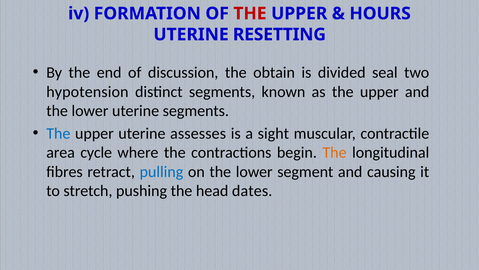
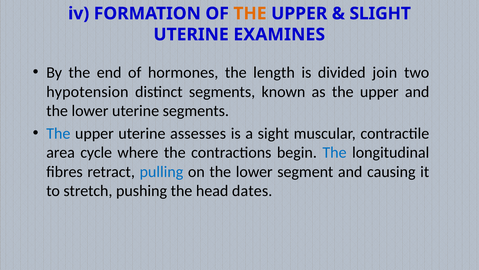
THE at (250, 13) colour: red -> orange
HOURS: HOURS -> SLIGHT
RESETTING: RESETTING -> EXAMINES
discussion: discussion -> hormones
obtain: obtain -> length
seal: seal -> join
The at (334, 152) colour: orange -> blue
